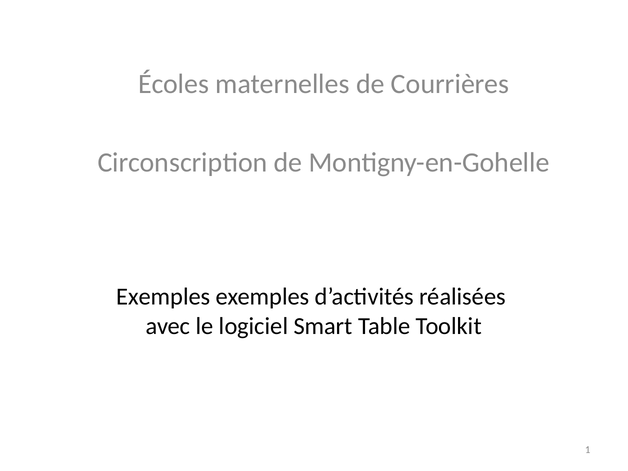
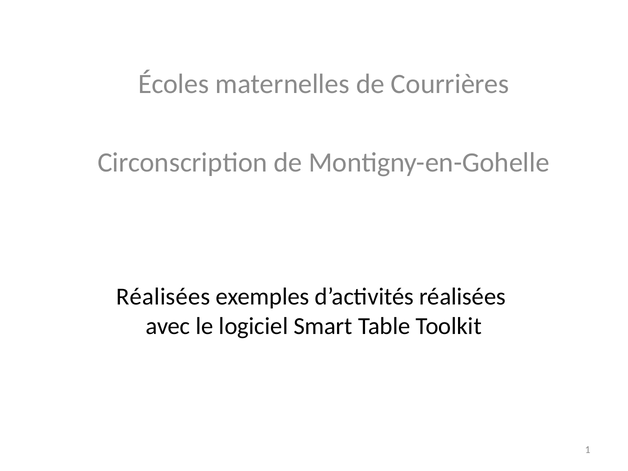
Exemples at (163, 297): Exemples -> Réalisées
